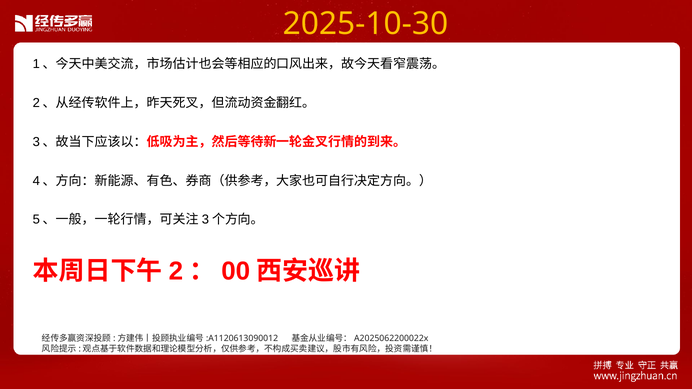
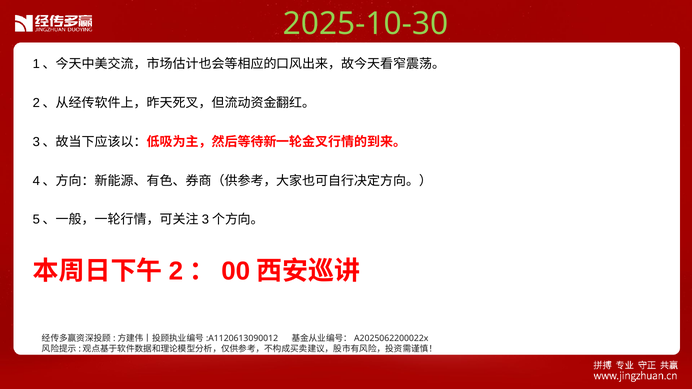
2025-10-30 colour: yellow -> light green
